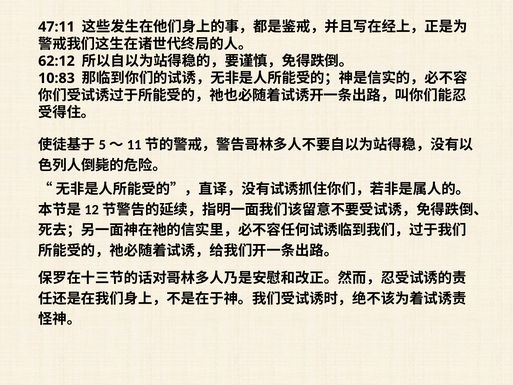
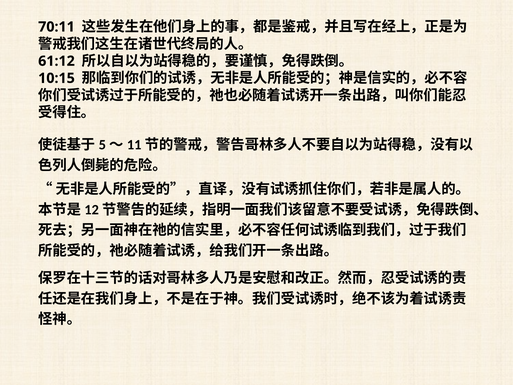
47:11: 47:11 -> 70:11
62:12: 62:12 -> 61:12
10:83: 10:83 -> 10:15
